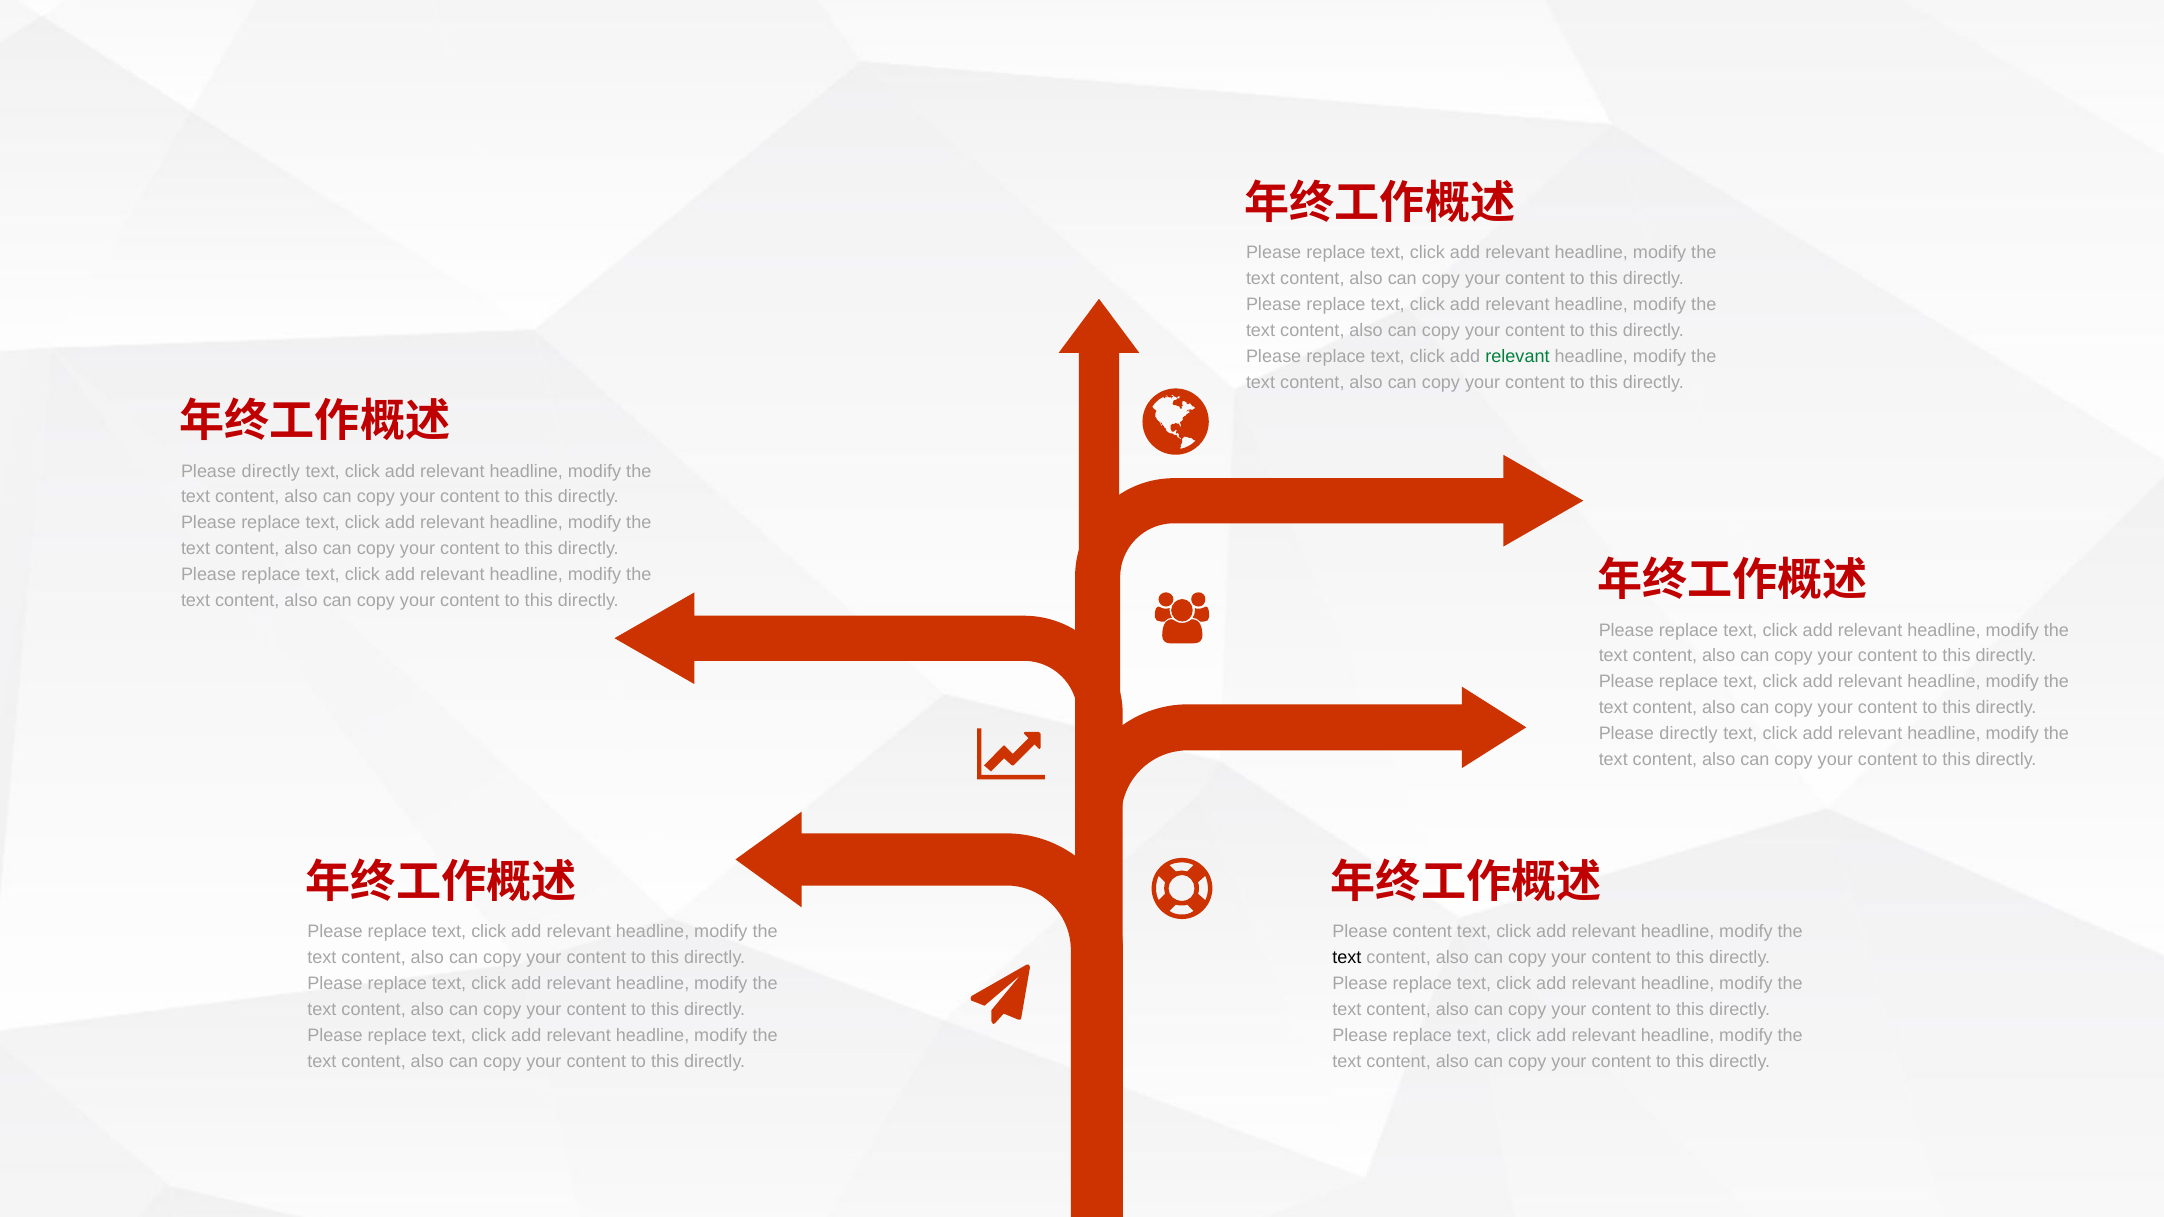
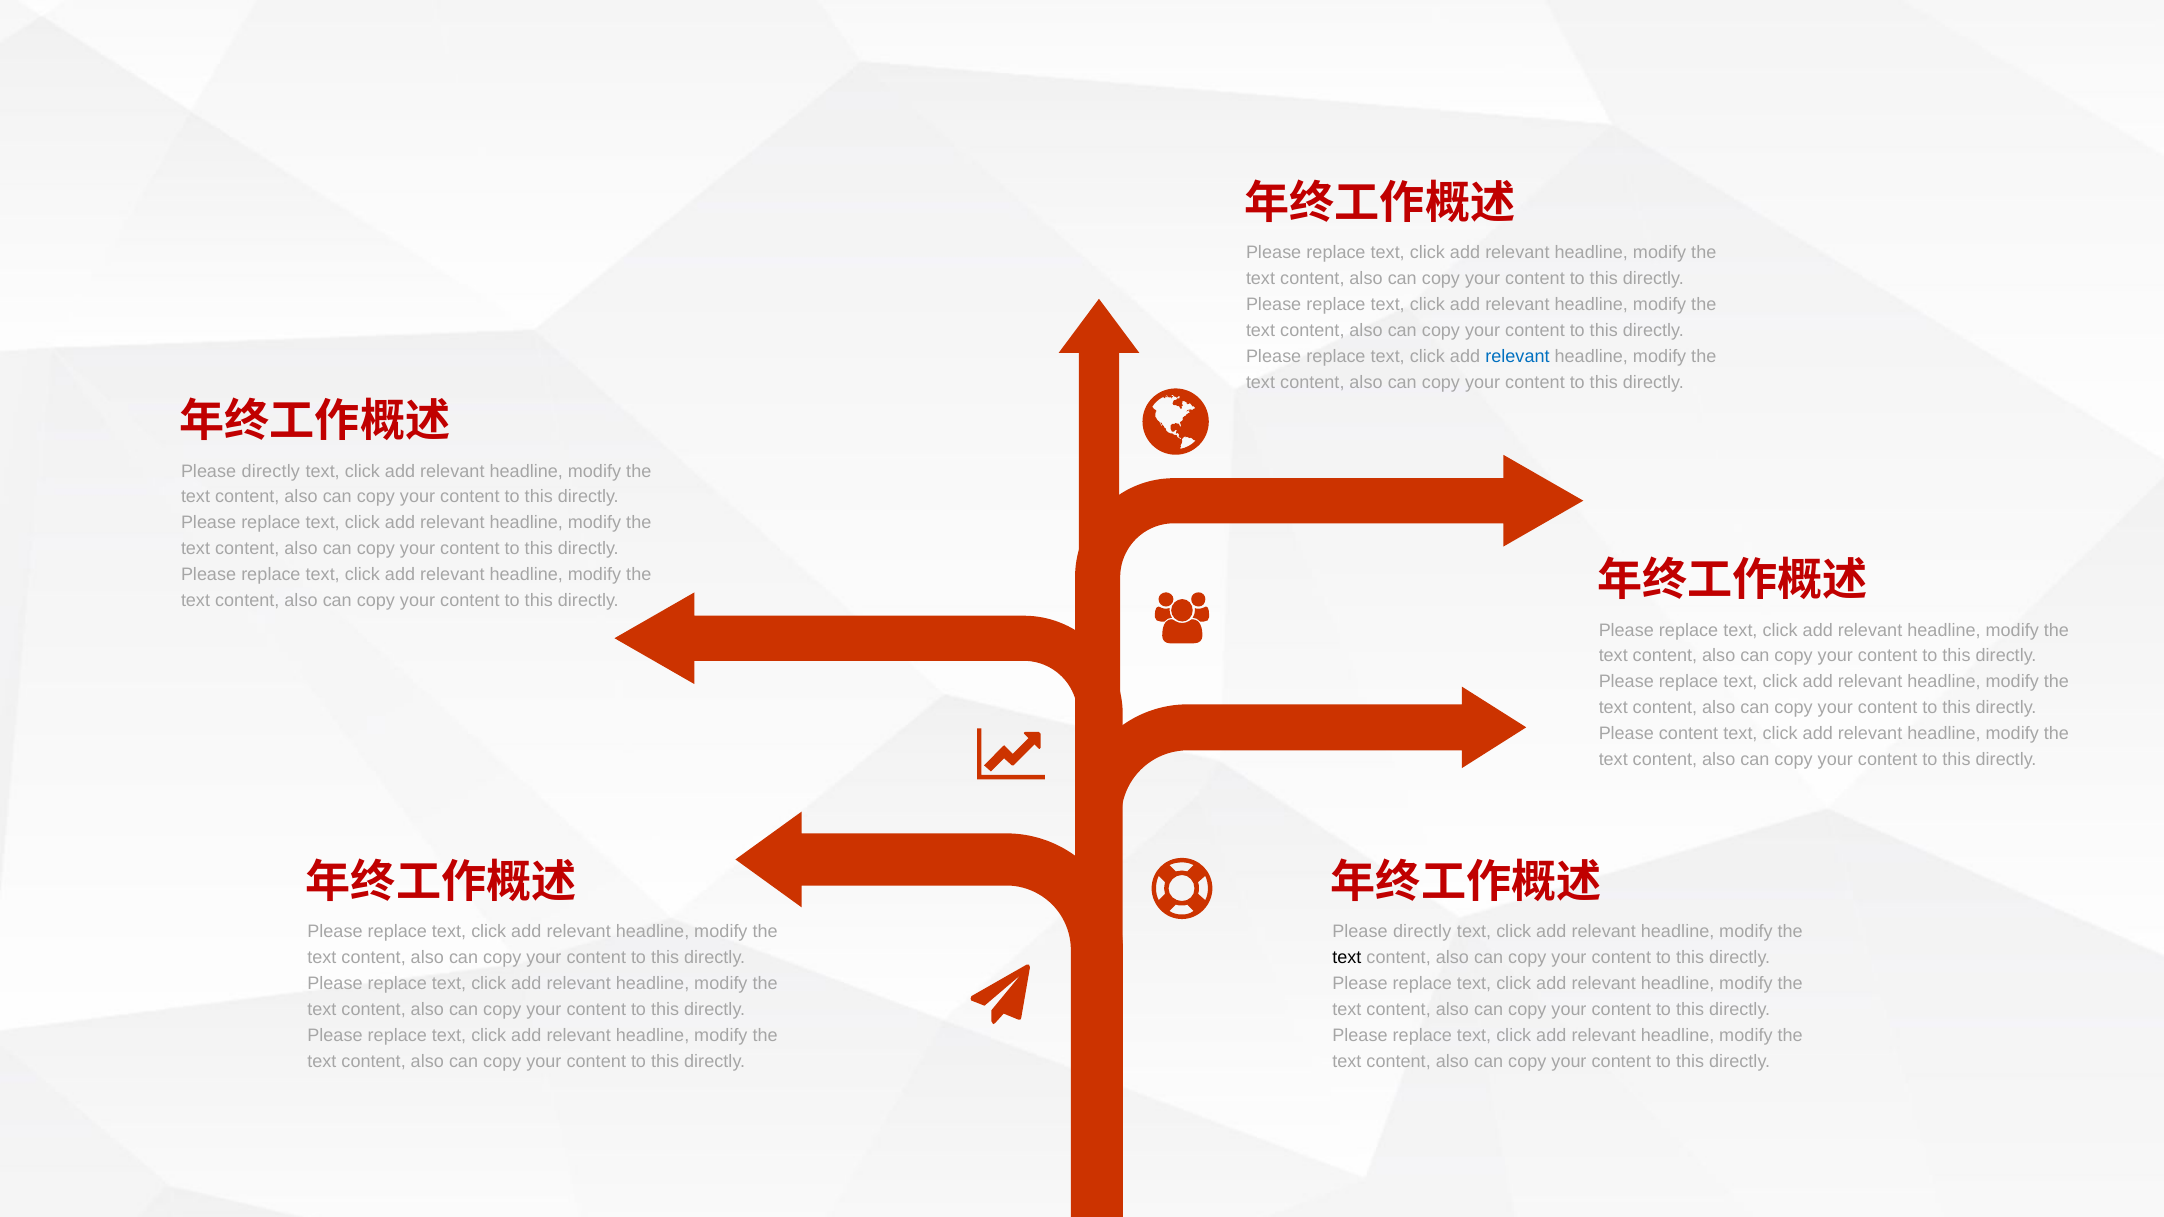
relevant at (1517, 356) colour: green -> blue
directly at (1688, 734): directly -> content
content at (1422, 932): content -> directly
